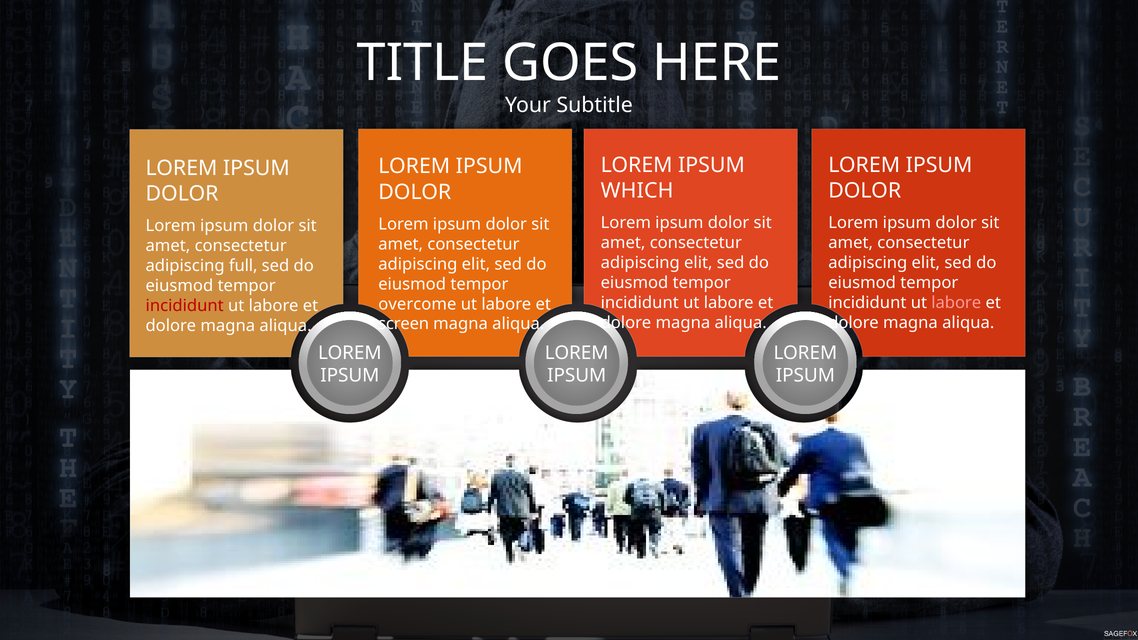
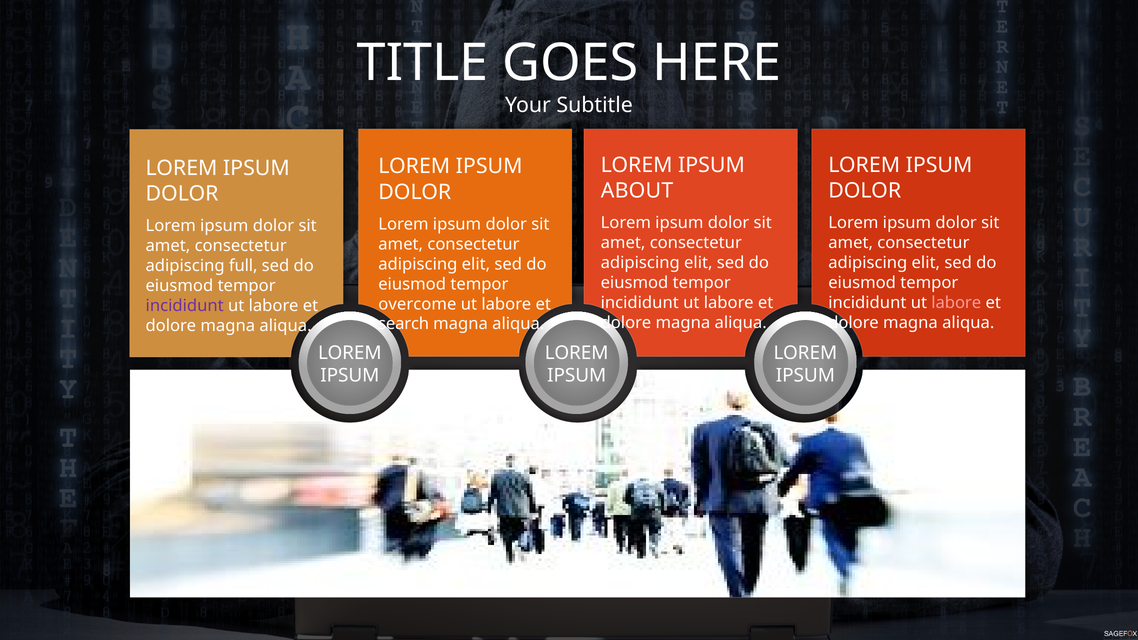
WHICH: WHICH -> ABOUT
incididunt at (185, 306) colour: red -> purple
screen: screen -> search
